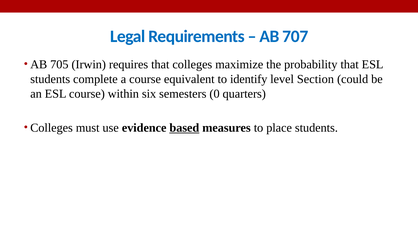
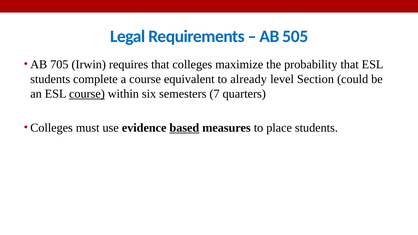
707: 707 -> 505
identify: identify -> already
course at (87, 94) underline: none -> present
0: 0 -> 7
